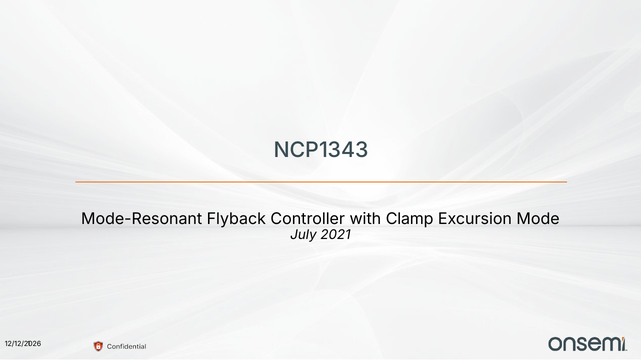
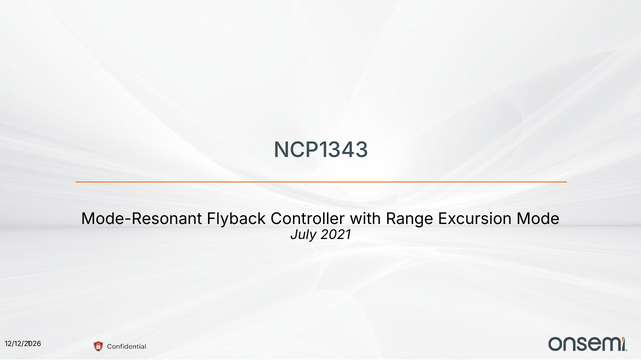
Clamp: Clamp -> Range
